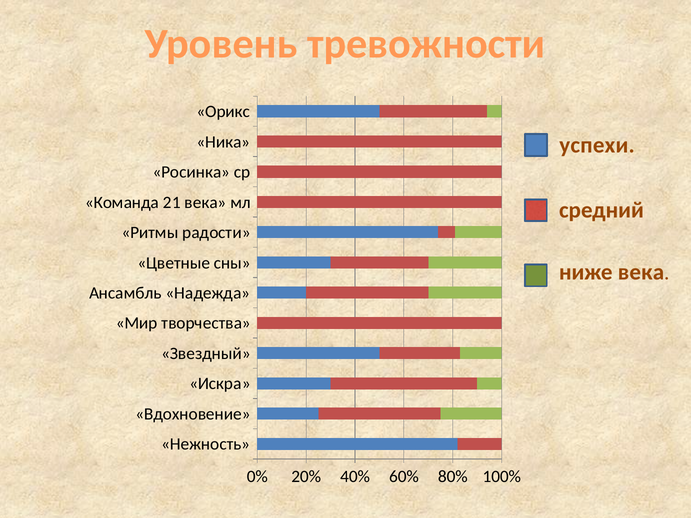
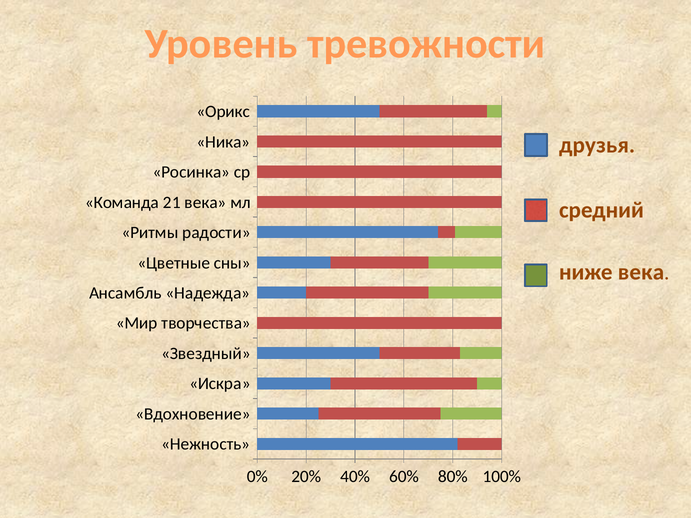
успехи: успехи -> друзья
